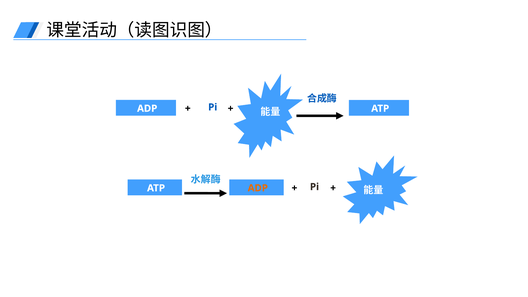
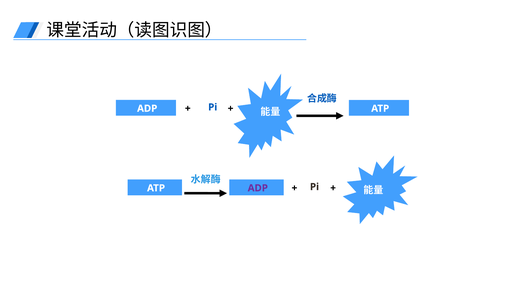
ADP at (258, 188) colour: orange -> purple
